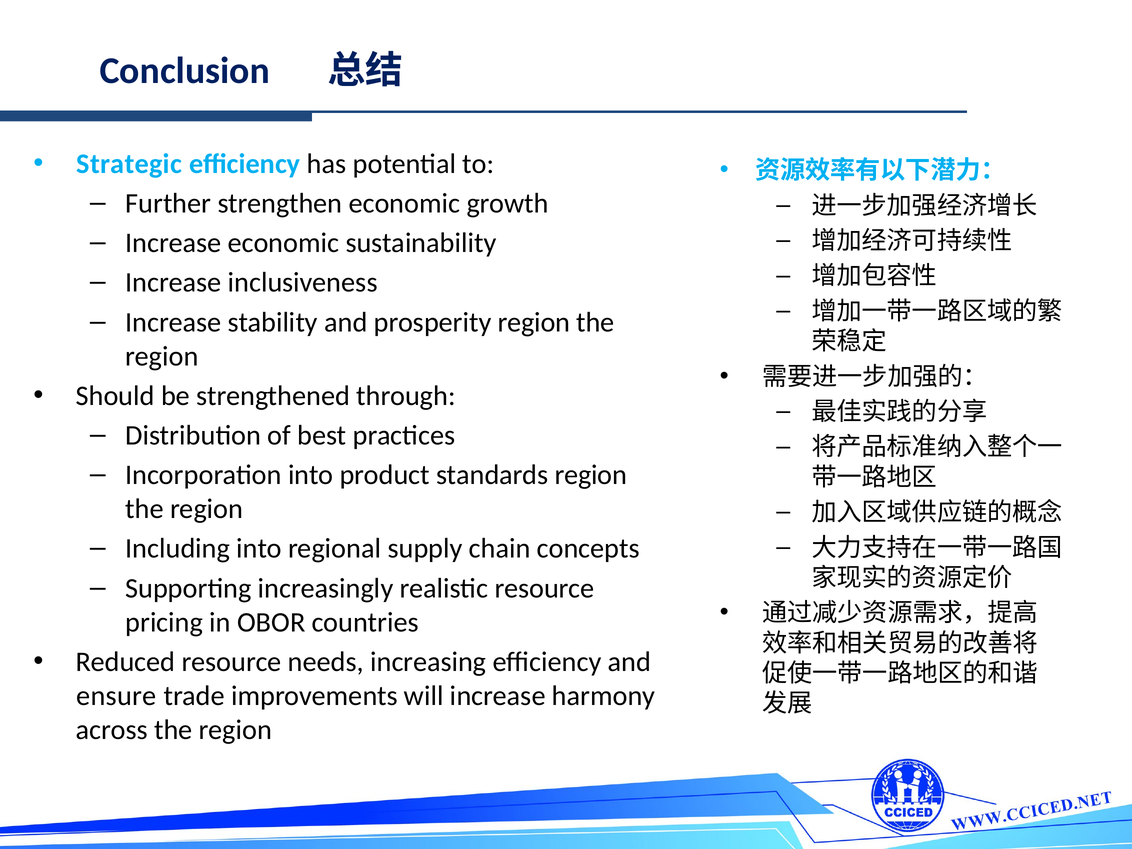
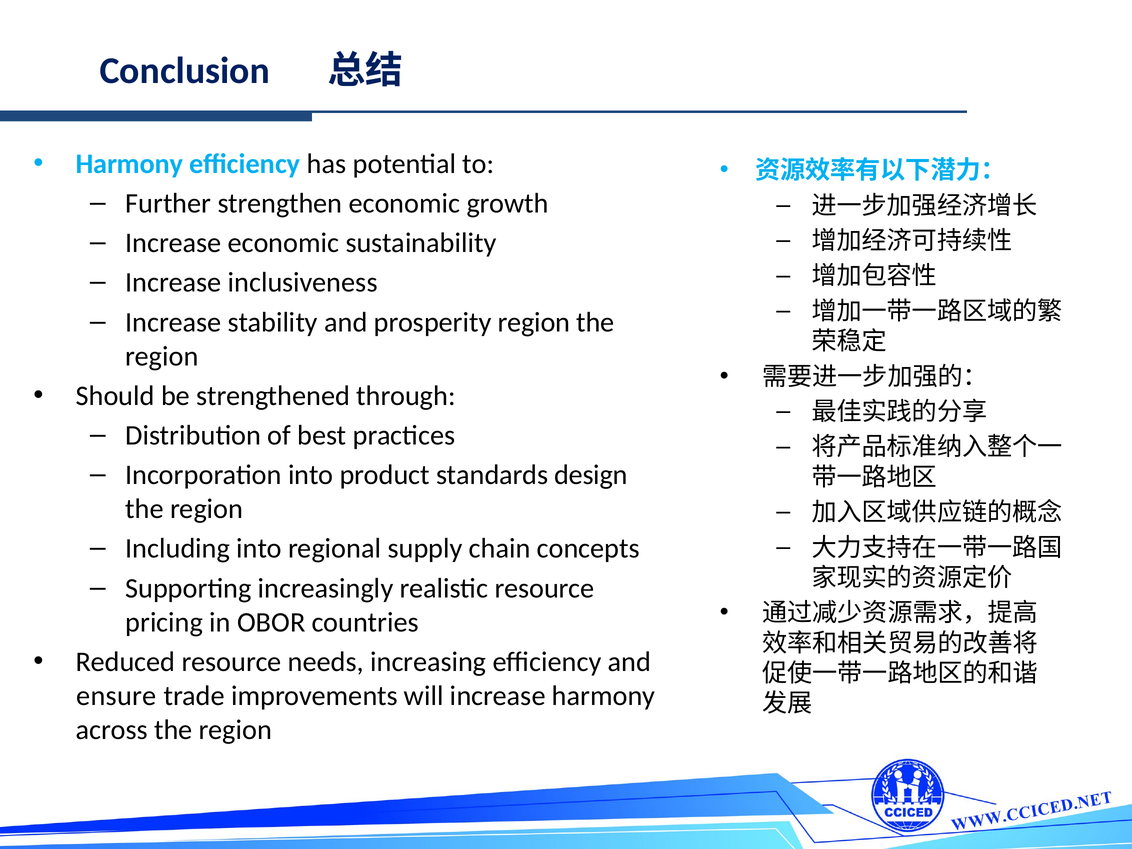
Strategic at (129, 164): Strategic -> Harmony
standards region: region -> design
